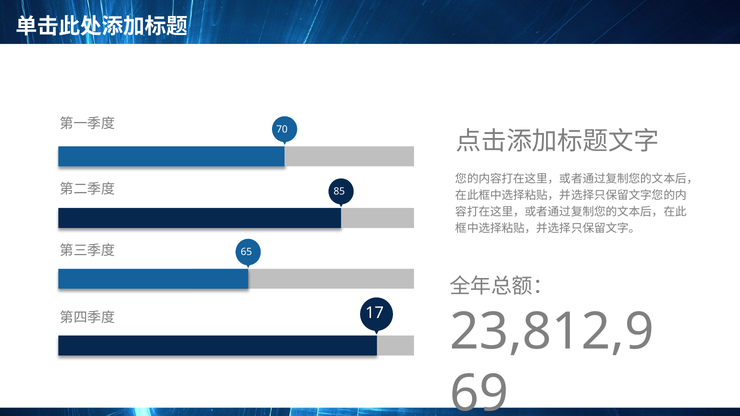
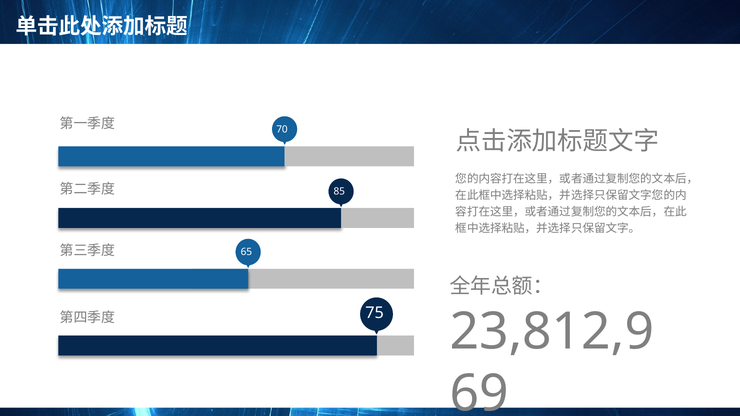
17: 17 -> 75
